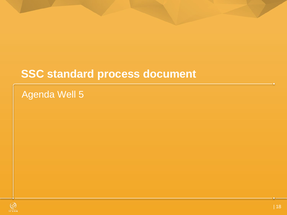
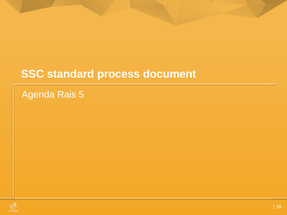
Well: Well -> Rais
